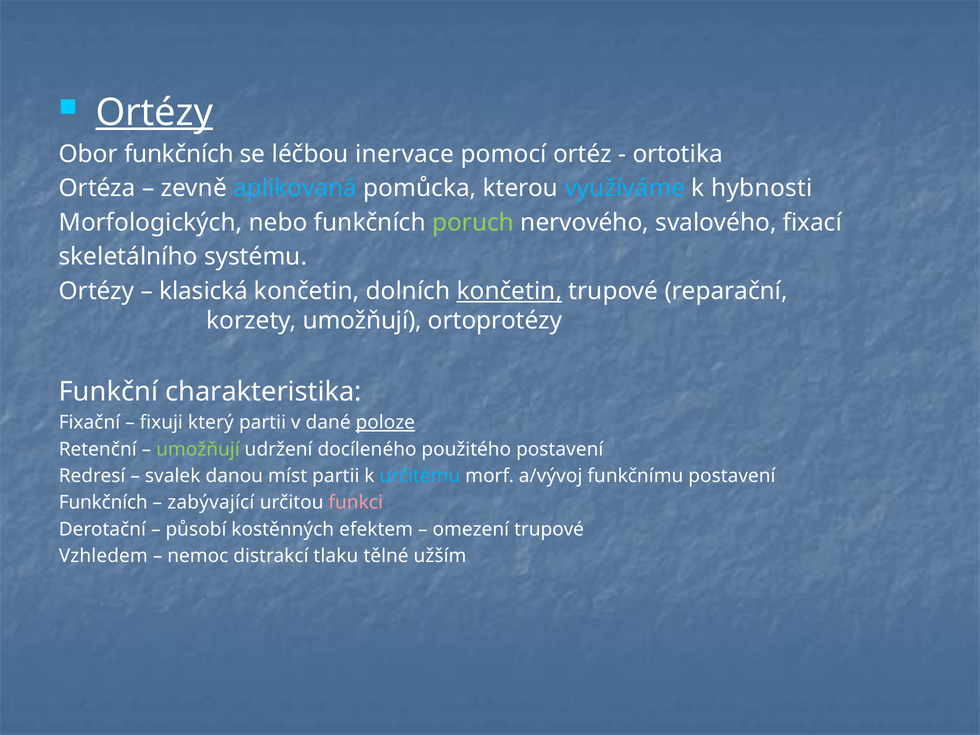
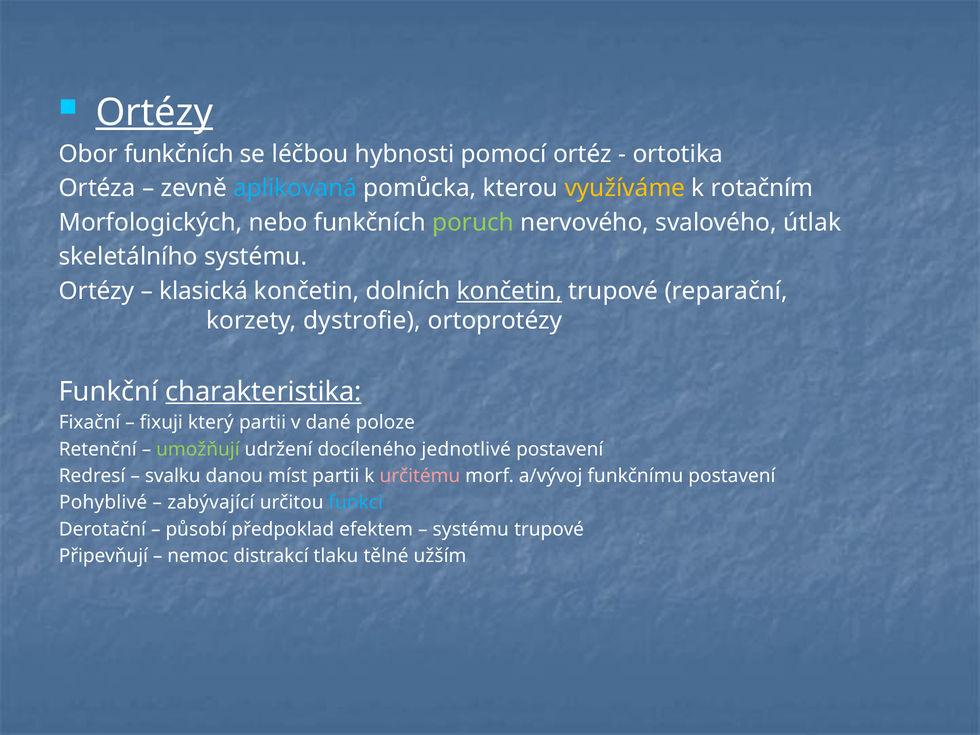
inervace: inervace -> hybnosti
využíváme colour: light blue -> yellow
hybnosti: hybnosti -> rotačním
fixací: fixací -> útlak
korzety umožňují: umožňují -> dystrofie
charakteristika underline: none -> present
poloze underline: present -> none
použitého: použitého -> jednotlivé
svalek: svalek -> svalku
určitému colour: light blue -> pink
Funkčních at (103, 503): Funkčních -> Pohyblivé
funkci colour: pink -> light blue
kostěnných: kostěnných -> předpoklad
omezení at (471, 529): omezení -> systému
Vzhledem: Vzhledem -> Připevňují
